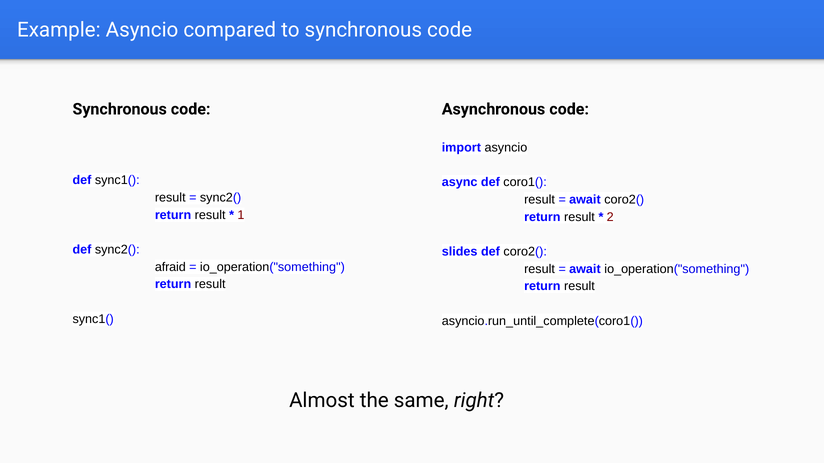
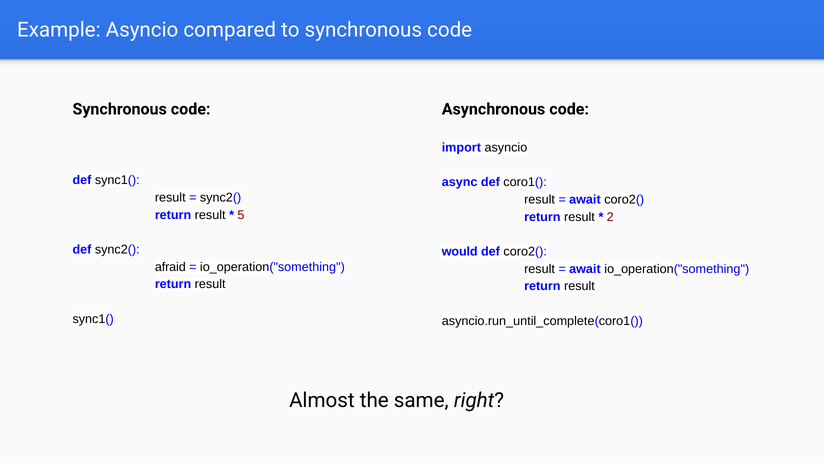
1: 1 -> 5
slides: slides -> would
